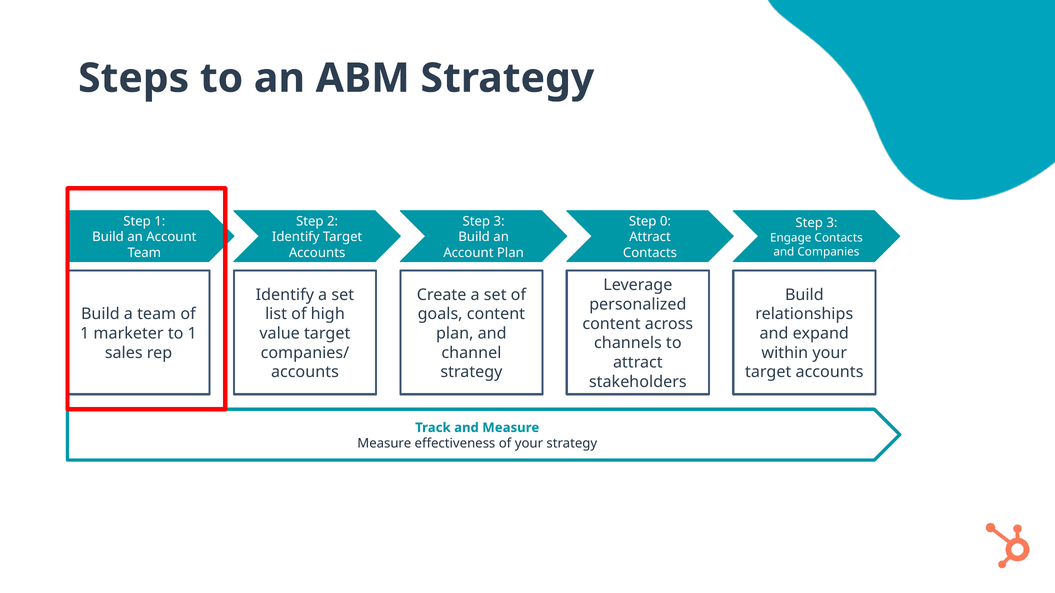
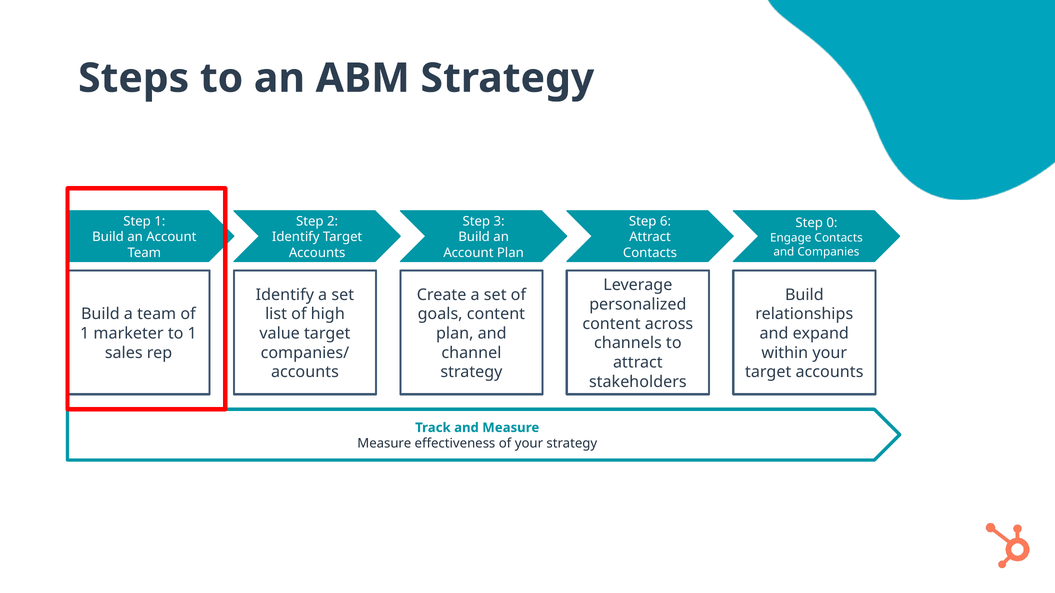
0: 0 -> 6
3 at (832, 223): 3 -> 0
